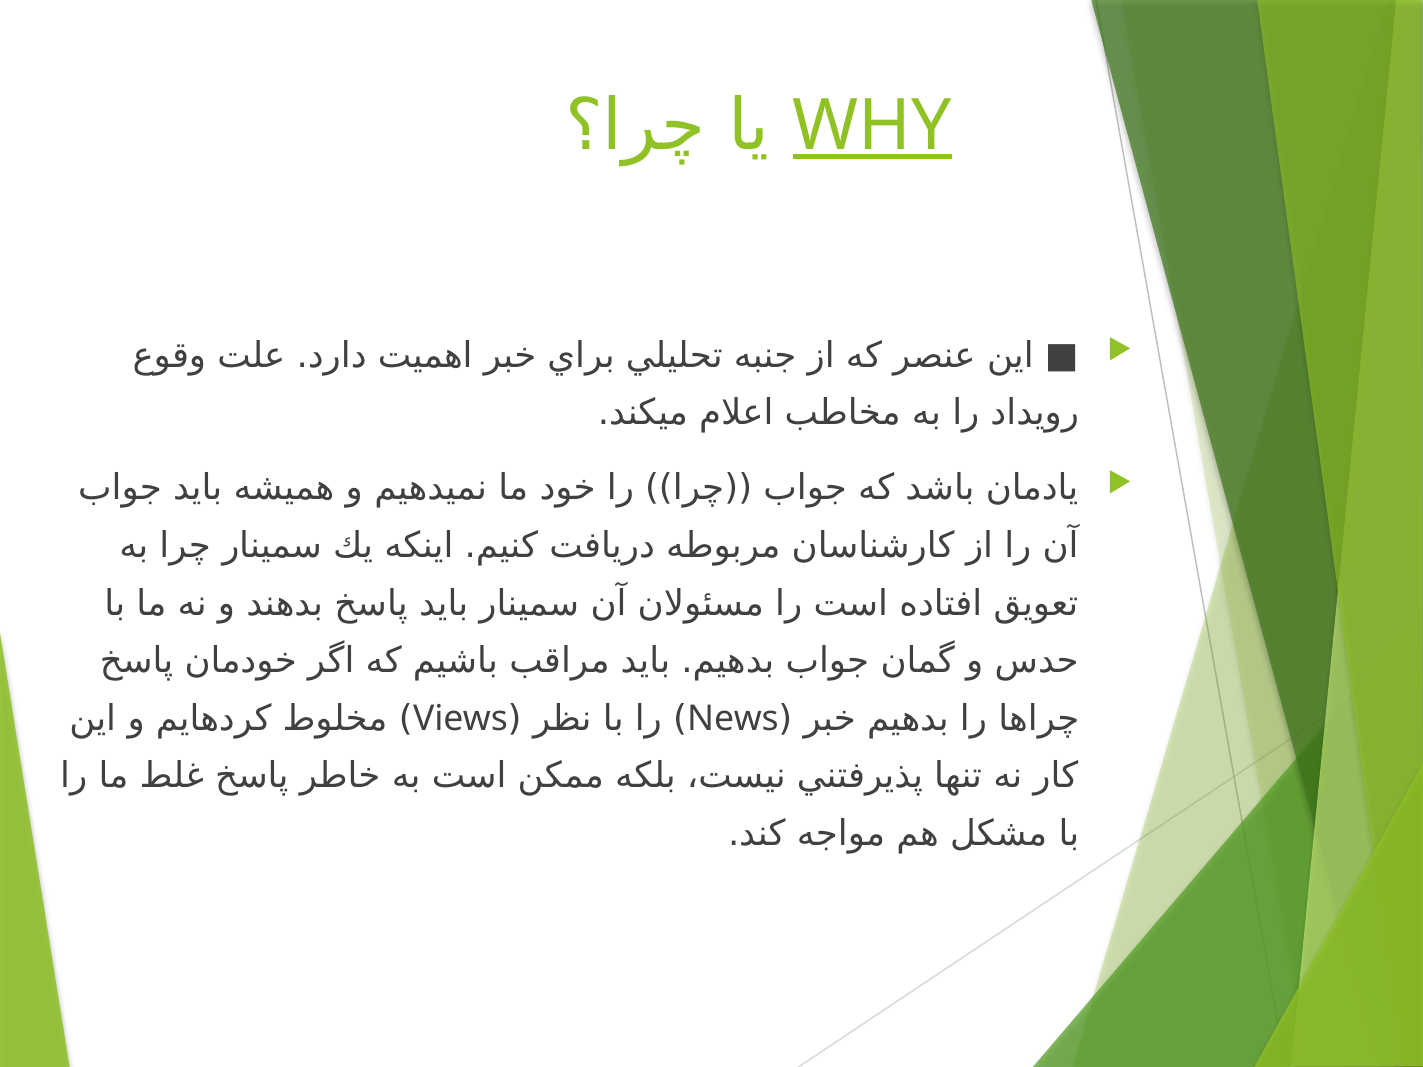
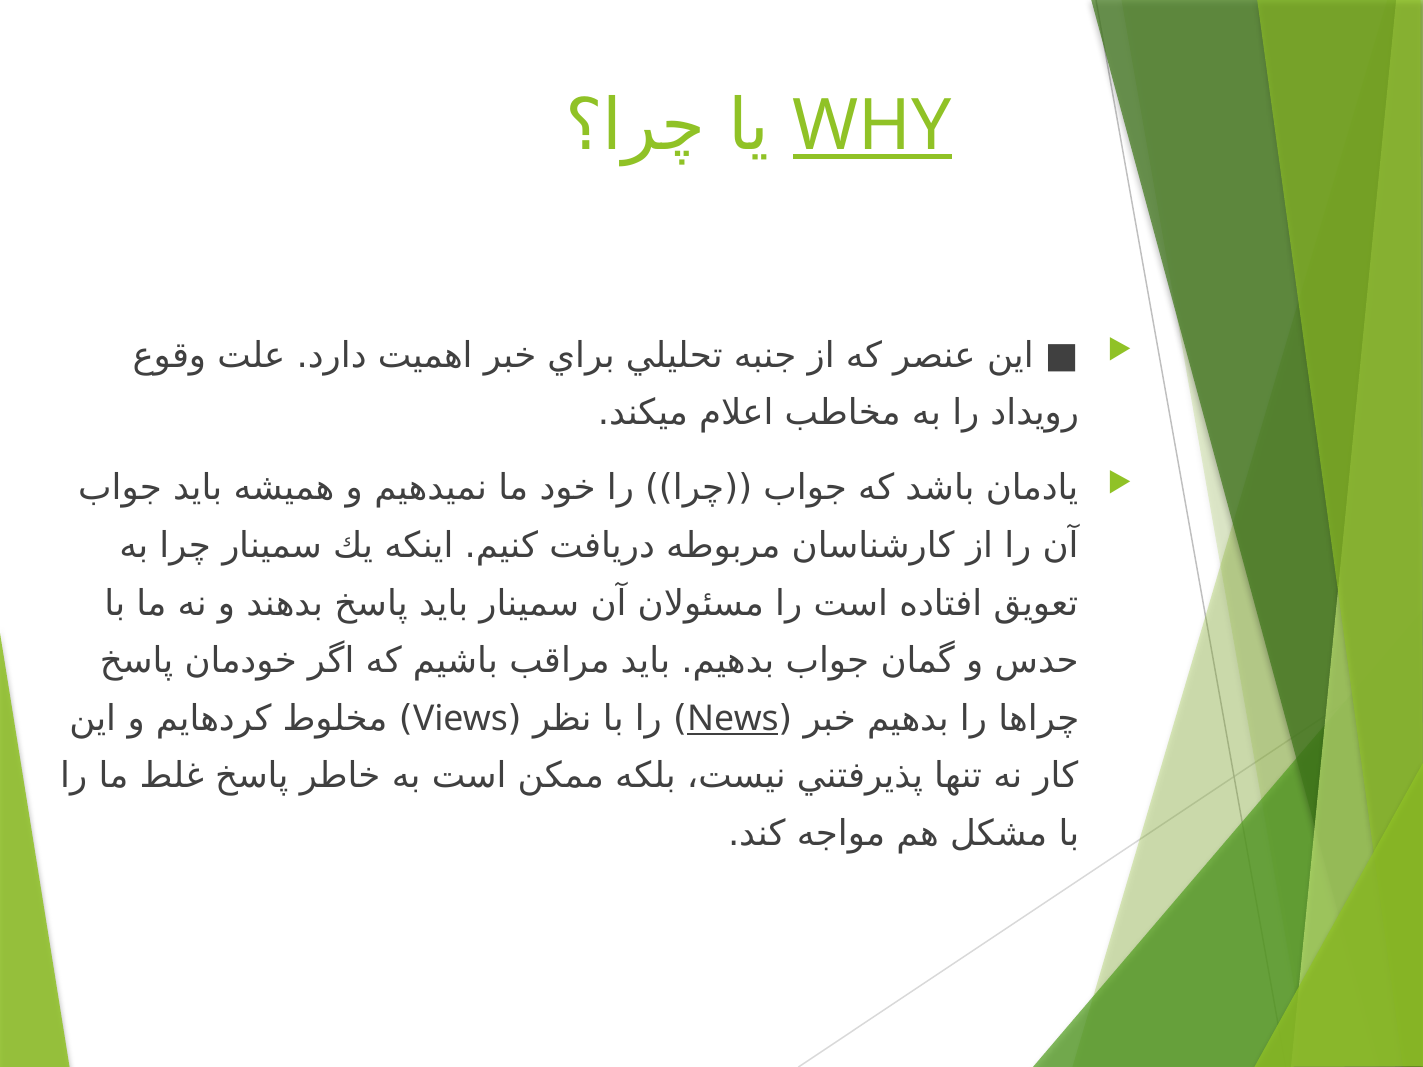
News underline: none -> present
